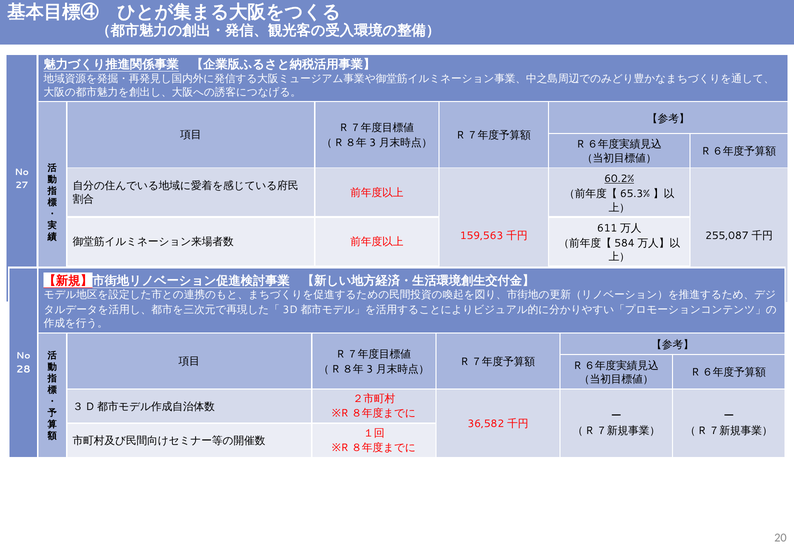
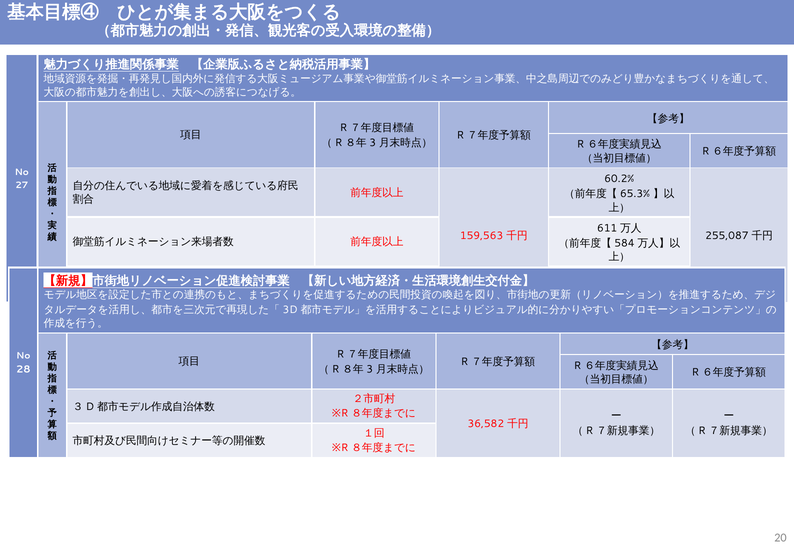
60.2% underline: present -> none
